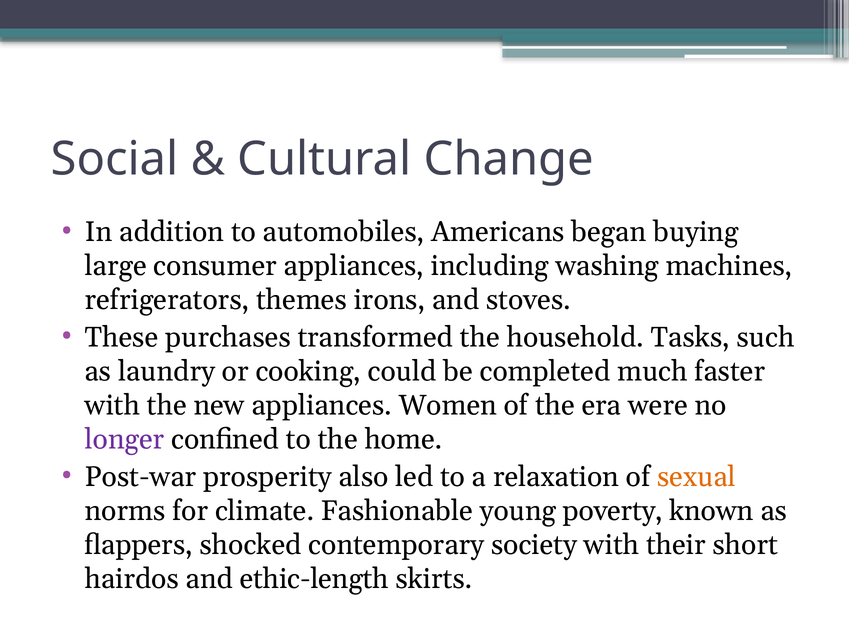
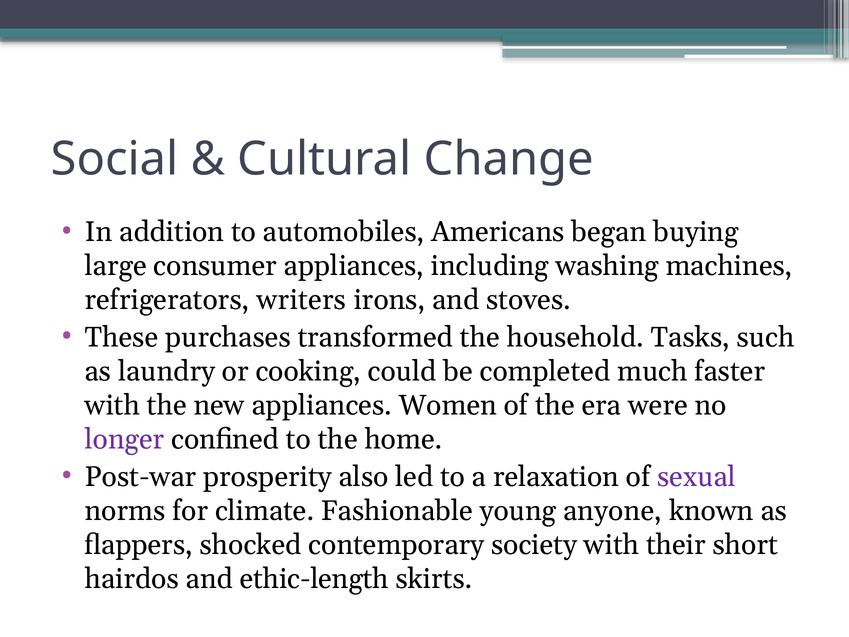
themes: themes -> writers
sexual colour: orange -> purple
poverty: poverty -> anyone
